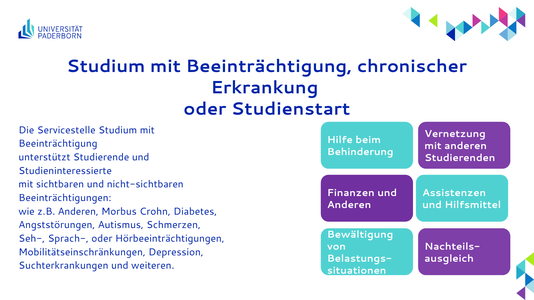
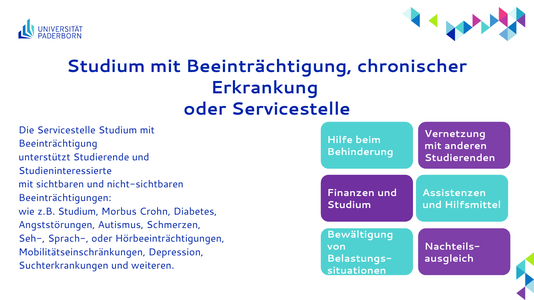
oder Studienstart: Studienstart -> Servicestelle
Anderen at (349, 205): Anderen -> Studium
z.B Anderen: Anderen -> Studium
